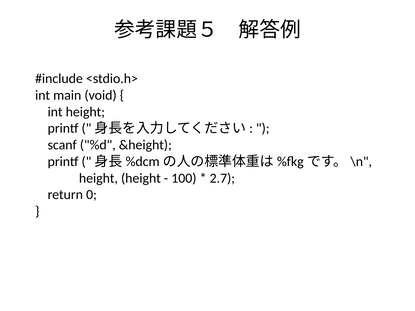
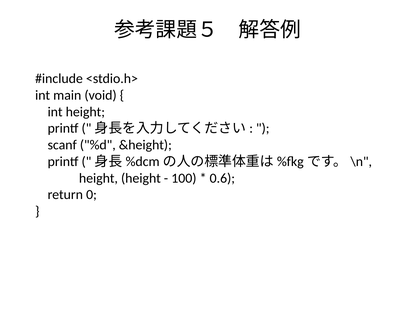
2.7: 2.7 -> 0.6
